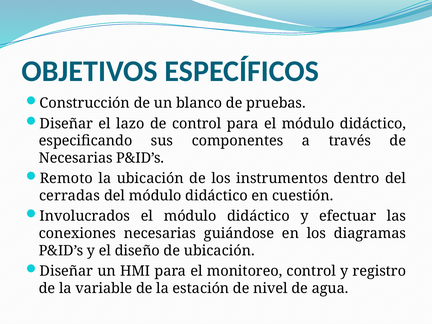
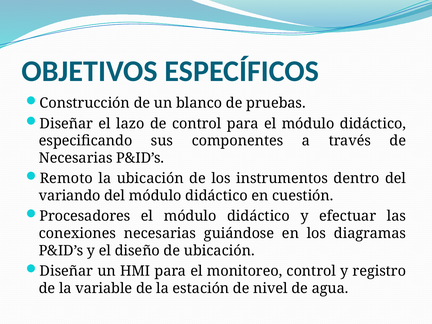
cerradas: cerradas -> variando
Involucrados: Involucrados -> Procesadores
